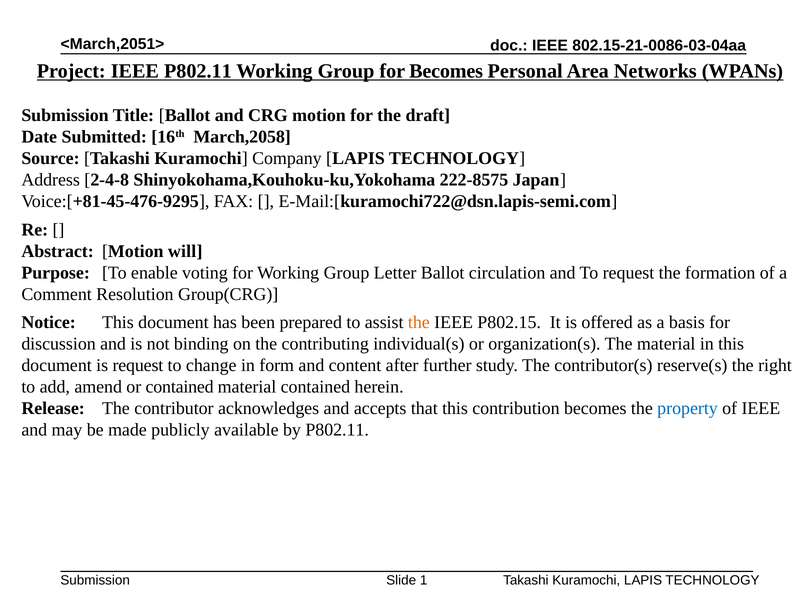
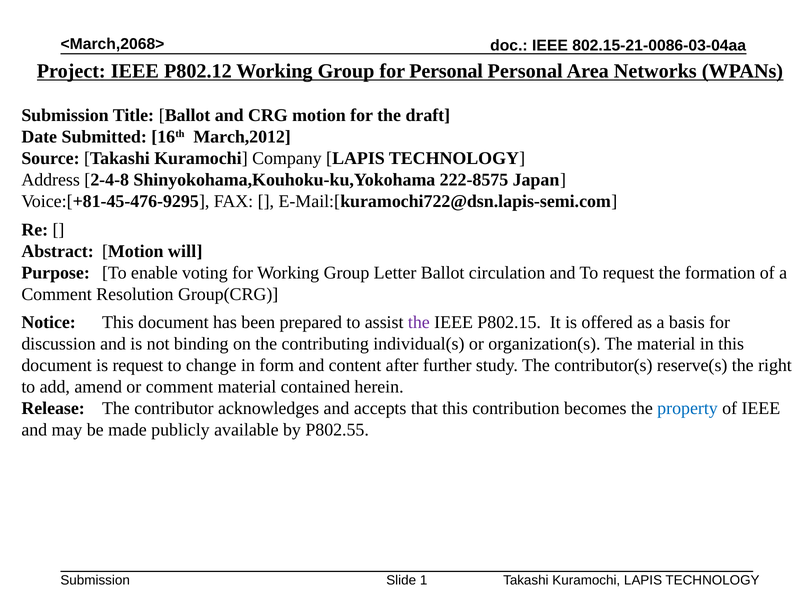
<March,2051>: <March,2051> -> <March,2068>
IEEE P802.11: P802.11 -> P802.12
for Becomes: Becomes -> Personal
March,2058: March,2058 -> March,2012
the at (419, 323) colour: orange -> purple
or contained: contained -> comment
by P802.11: P802.11 -> P802.55
